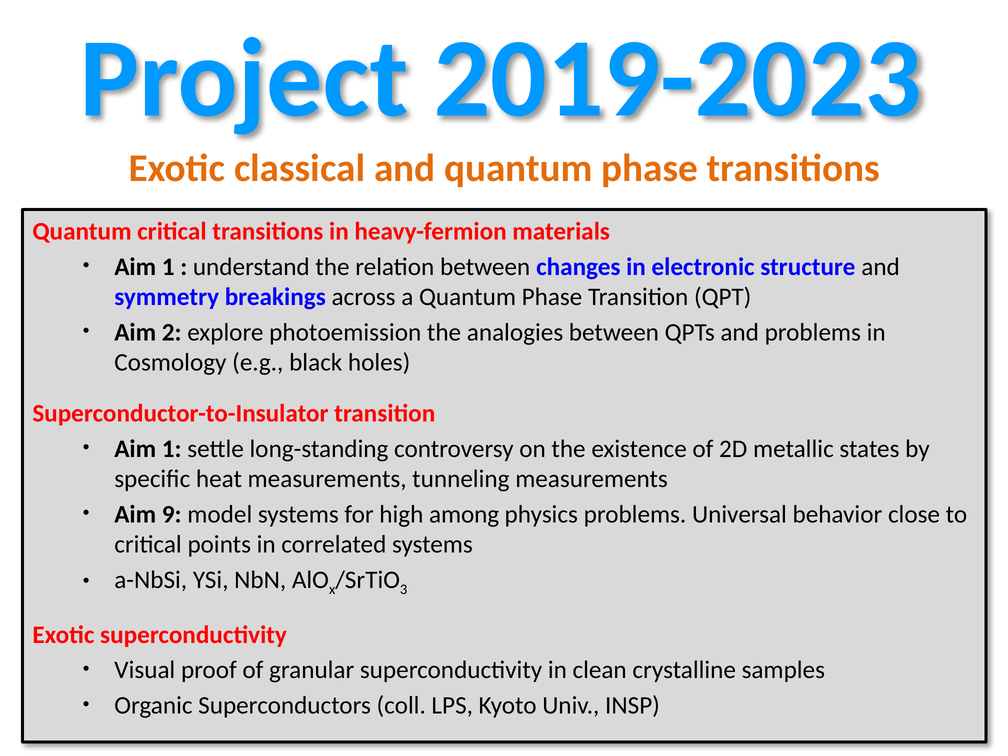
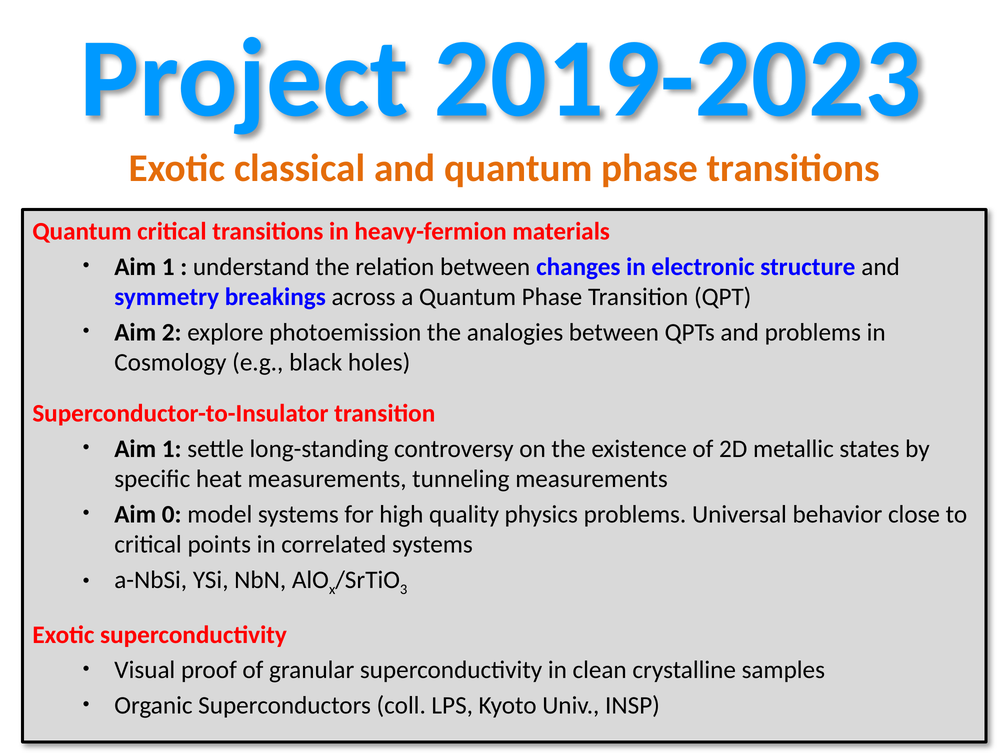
9: 9 -> 0
among: among -> quality
